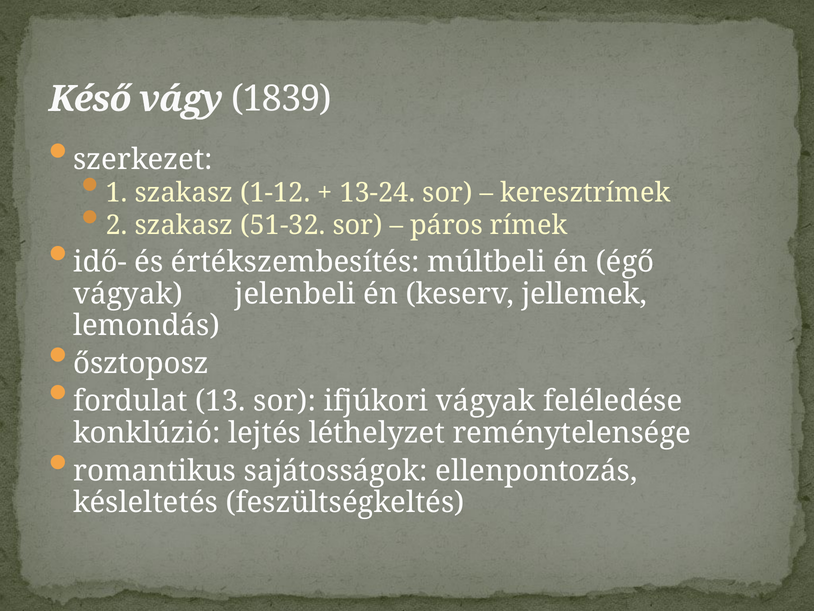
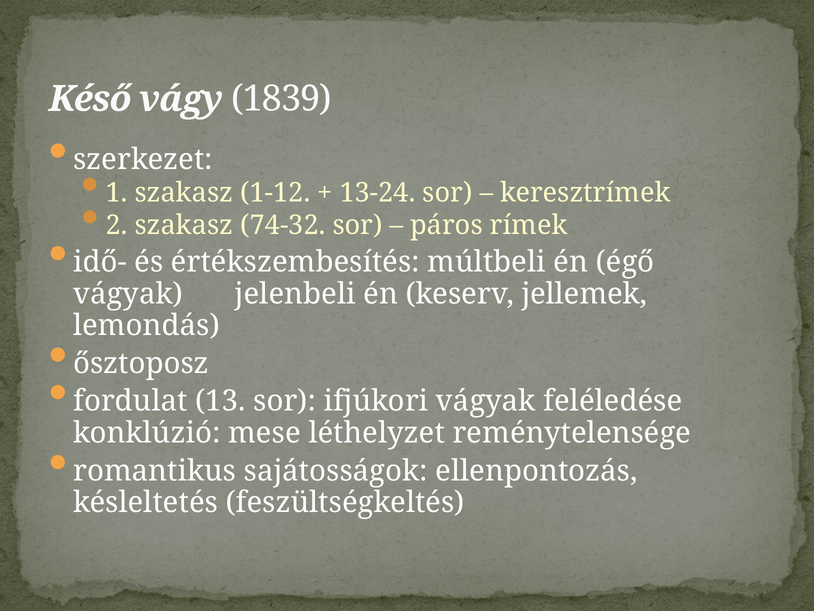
51-32: 51-32 -> 74-32
lejtés: lejtés -> mese
